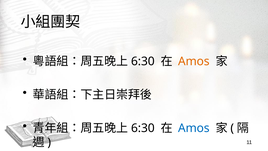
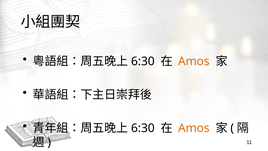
Amos at (194, 128) colour: blue -> orange
